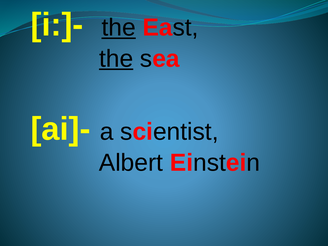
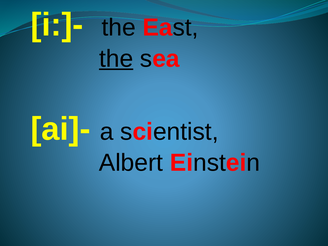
the at (119, 28) underline: present -> none
